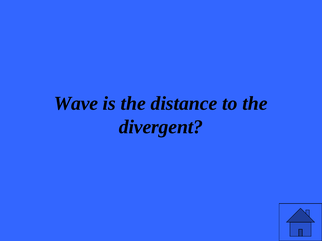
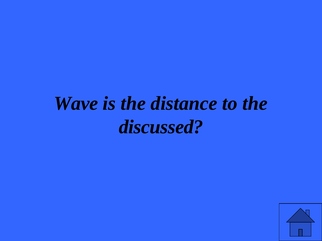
divergent: divergent -> discussed
